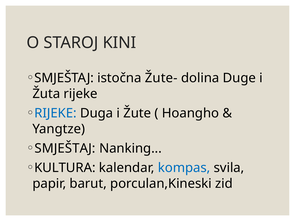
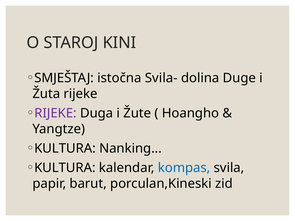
Žute-: Žute- -> Svila-
RIJEKE at (55, 113) colour: blue -> purple
SMJEŠTAJ at (65, 149): SMJEŠTAJ -> KULTURA
